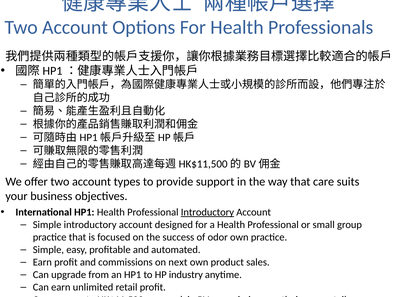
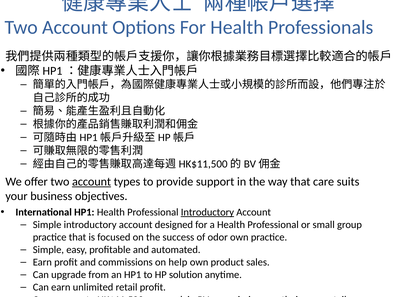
account at (92, 182) underline: none -> present
next: next -> help
industry: industry -> solution
